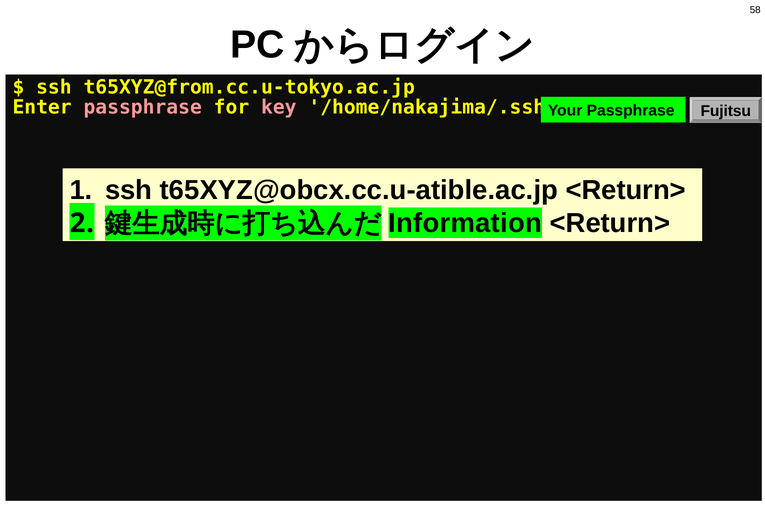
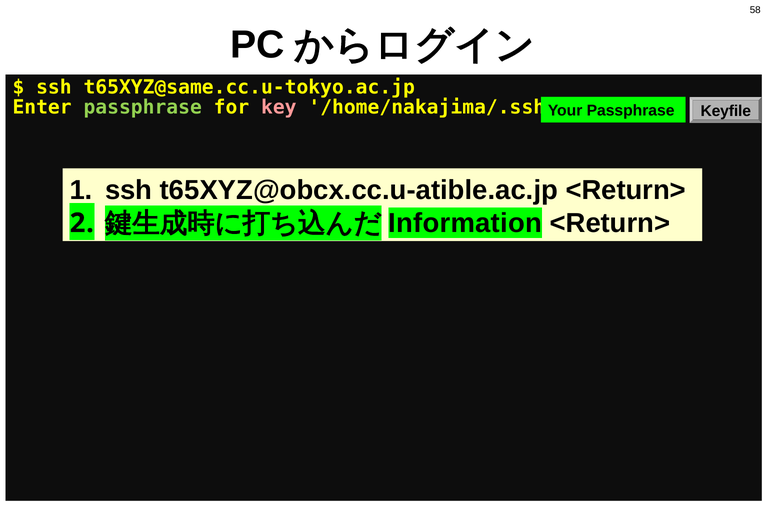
t65XYZ@from.cc.u-tokyo.ac.jp: t65XYZ@from.cc.u-tokyo.ac.jp -> t65XYZ@same.cc.u-tokyo.ac.jp
passphrase at (143, 108) colour: pink -> light green
Fujitsu: Fujitsu -> Keyfile
